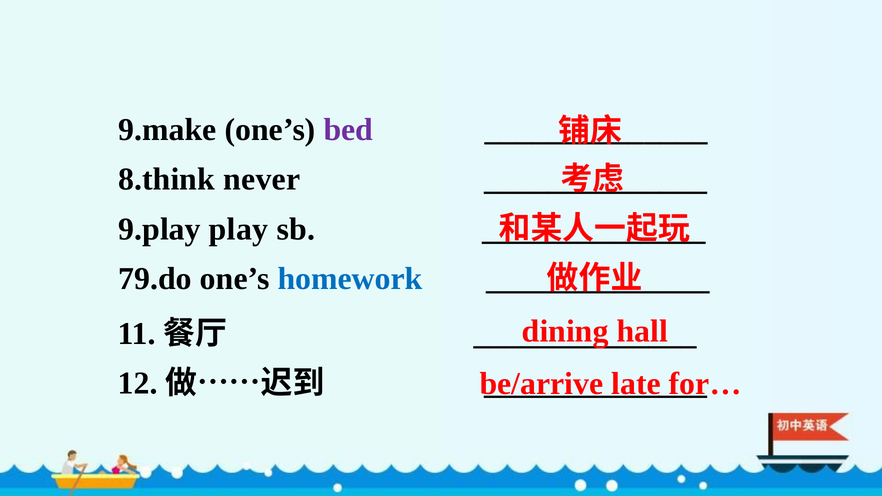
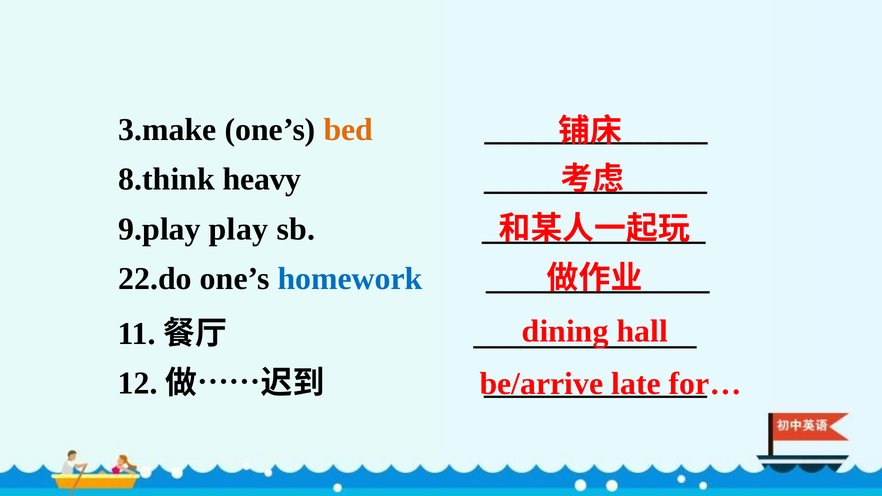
9.make: 9.make -> 3.make
bed colour: purple -> orange
never: never -> heavy
79.do: 79.do -> 22.do
